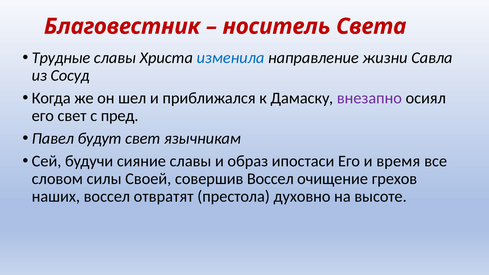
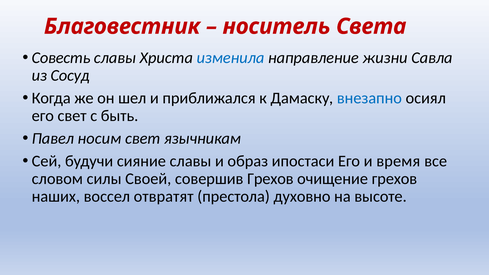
Трудные: Трудные -> Совесть
внезапно colour: purple -> blue
пред: пред -> быть
будут: будут -> носим
совершив Воссел: Воссел -> Грехов
